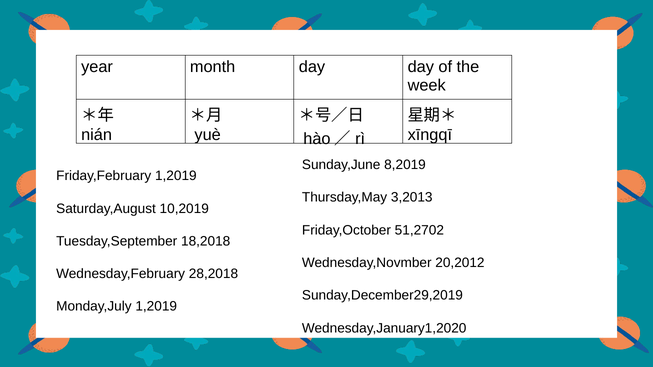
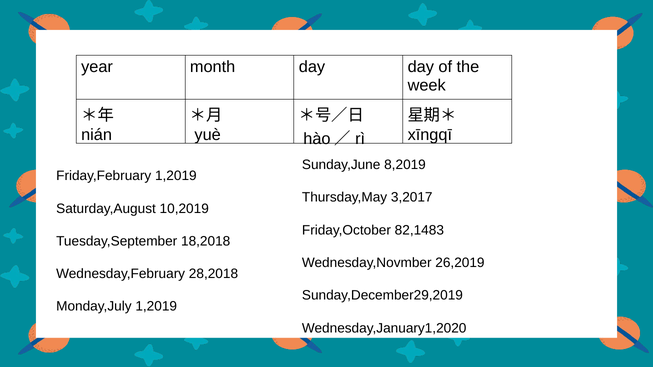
3,2013: 3,2013 -> 3,2017
51,2702: 51,2702 -> 82,1483
20,2012: 20,2012 -> 26,2019
